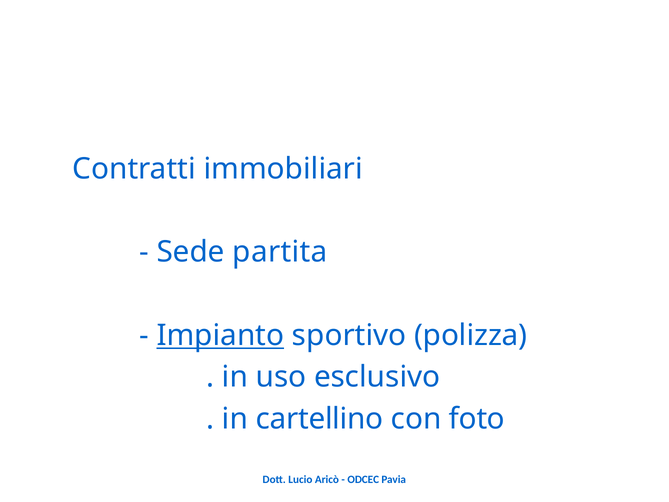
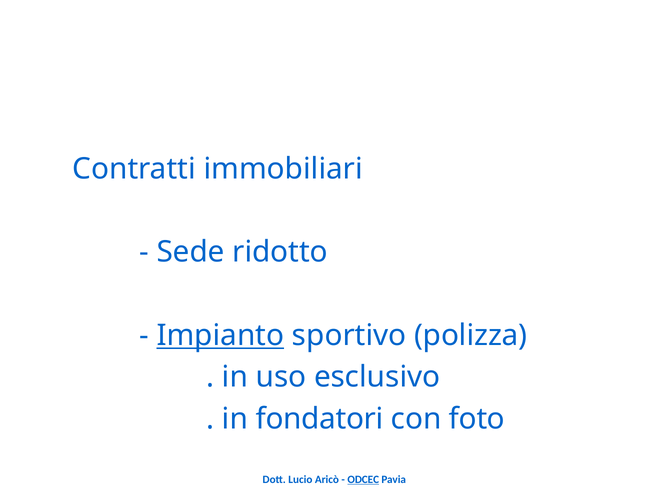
partita: partita -> ridotto
cartellino: cartellino -> fondatori
ODCEC underline: none -> present
